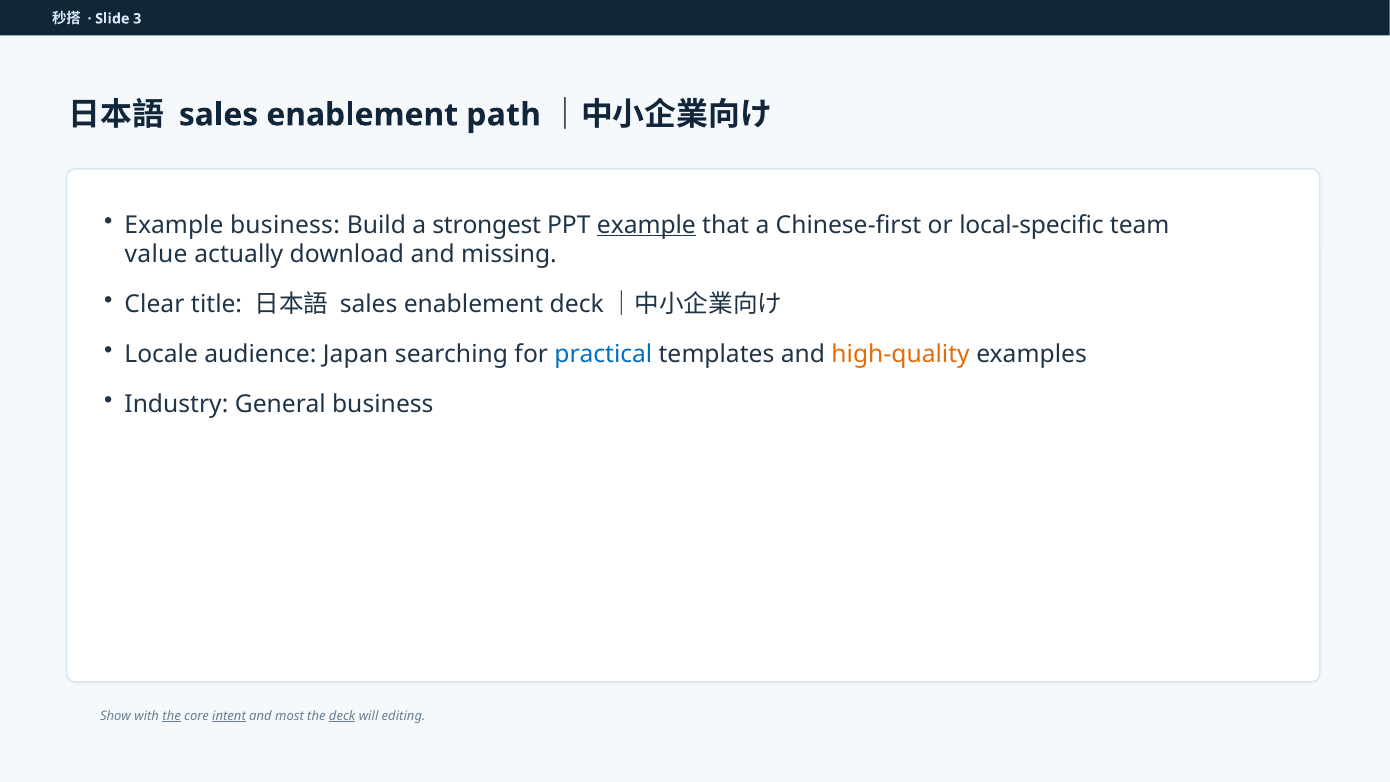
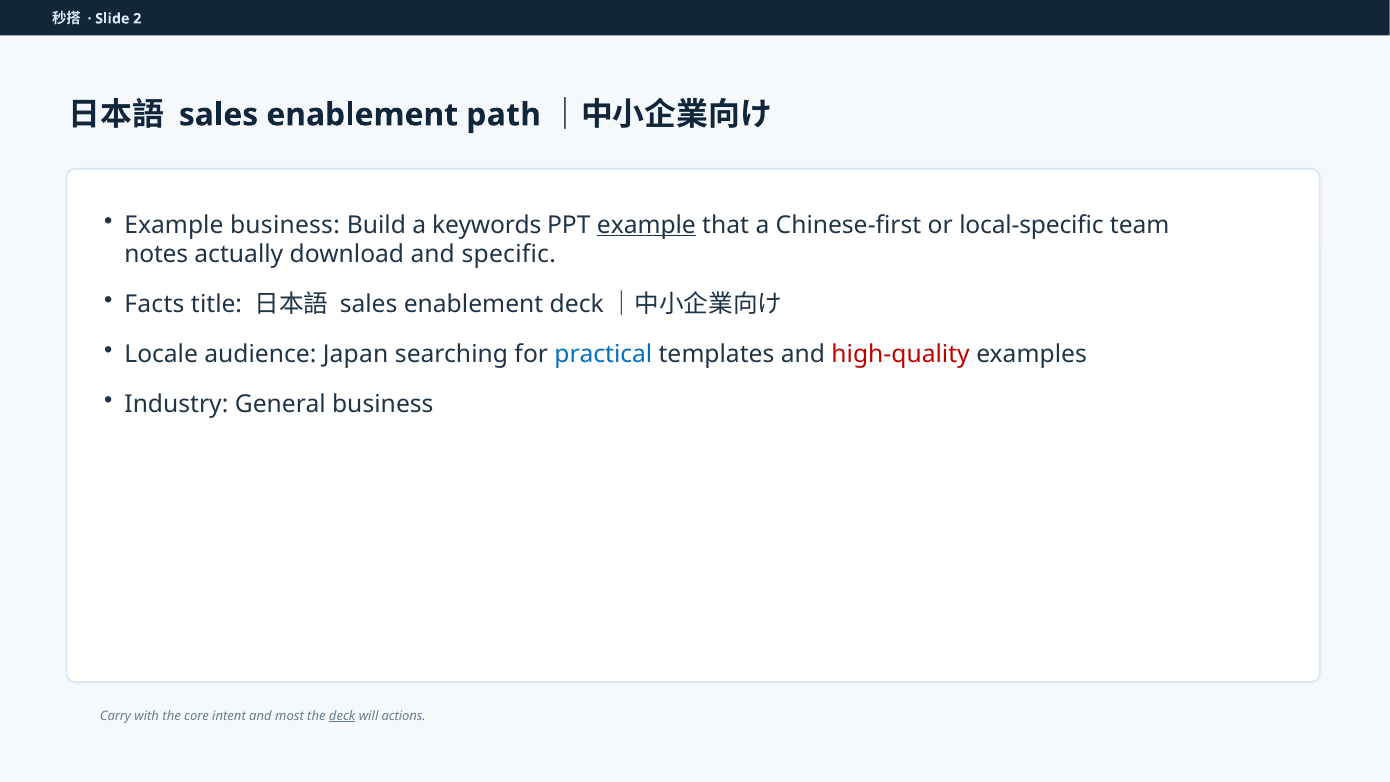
3: 3 -> 2
strongest: strongest -> keywords
value: value -> notes
missing: missing -> specific
Clear: Clear -> Facts
high-quality colour: orange -> red
Show: Show -> Carry
the at (172, 716) underline: present -> none
intent underline: present -> none
editing: editing -> actions
